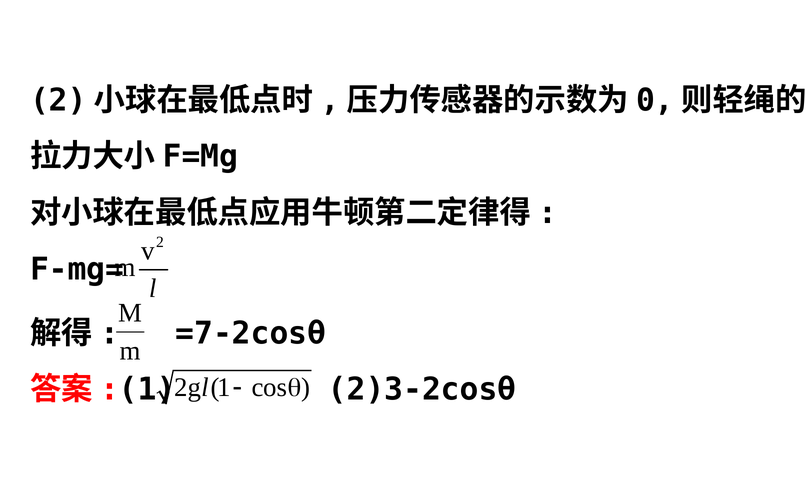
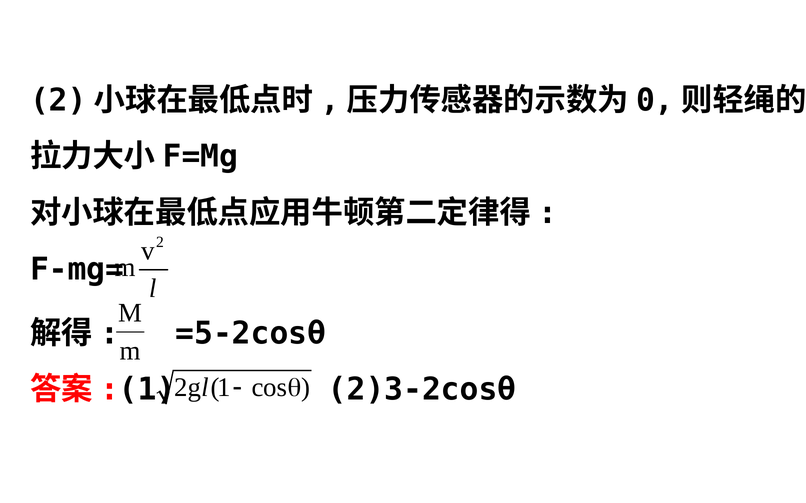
=7-2cosθ: =7-2cosθ -> =5-2cosθ
